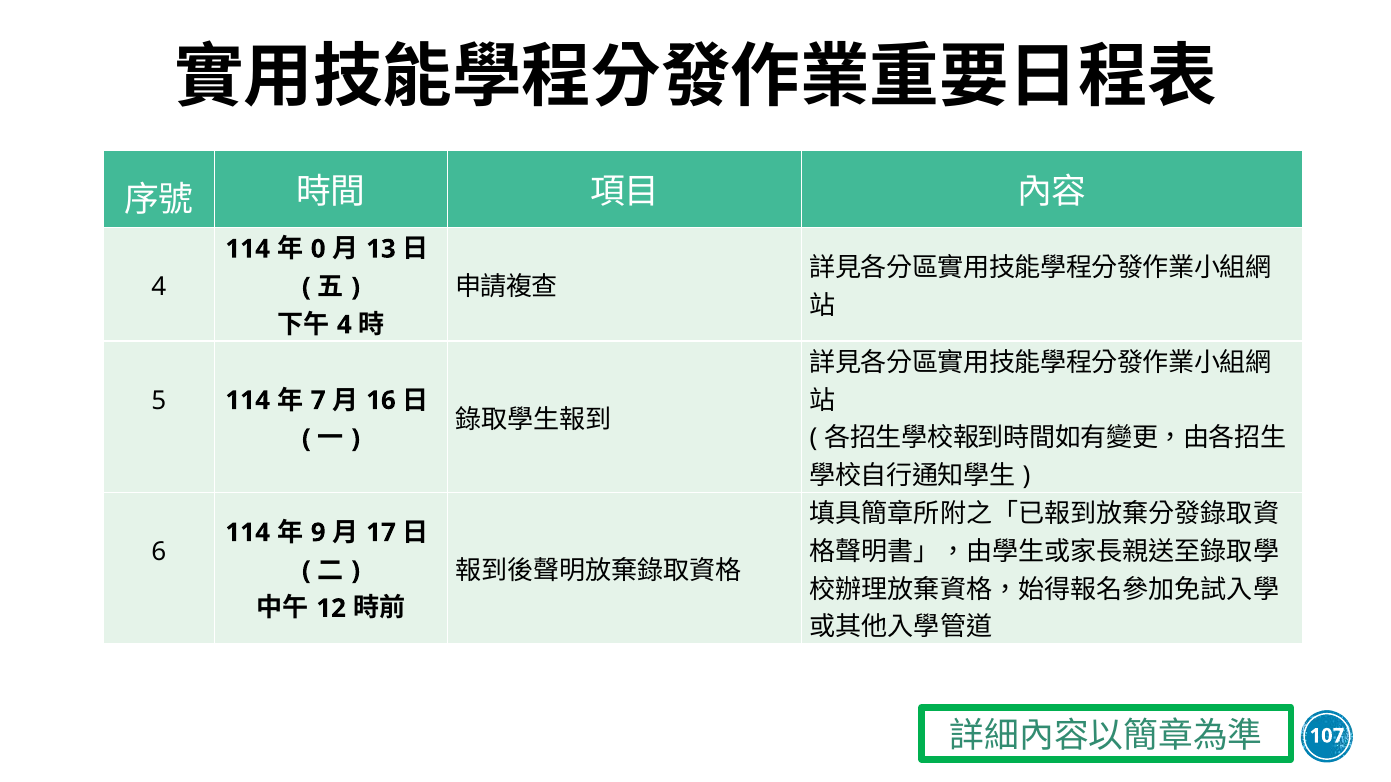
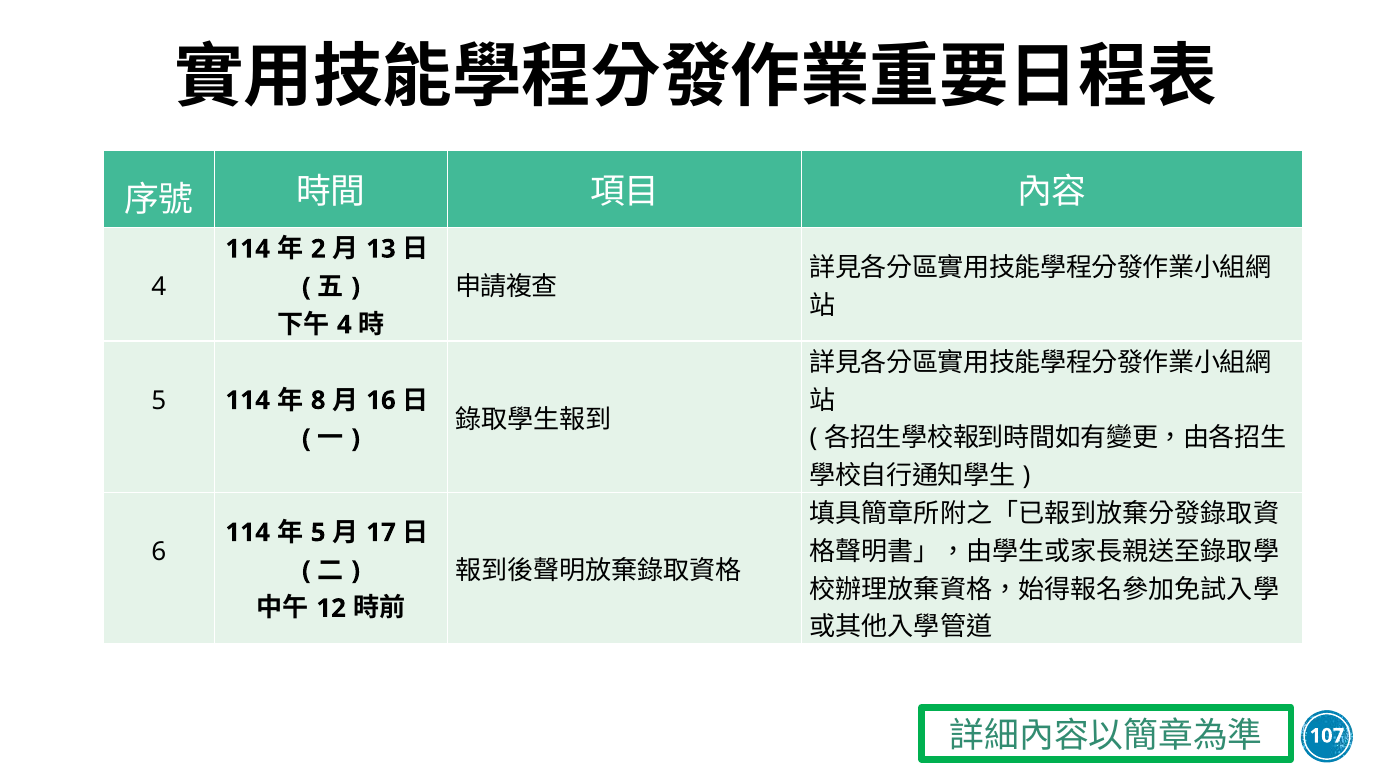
0: 0 -> 2
7: 7 -> 8
9 at (318, 533): 9 -> 5
